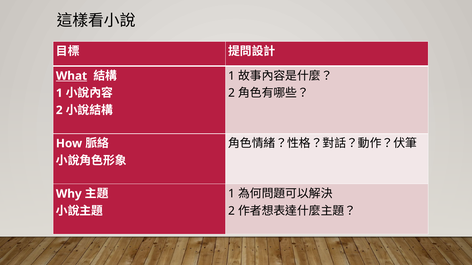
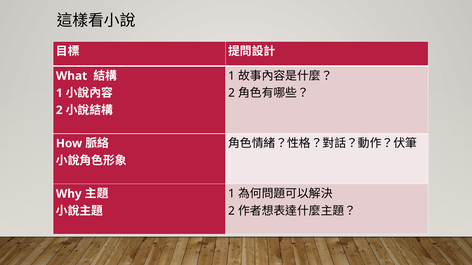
What underline: present -> none
